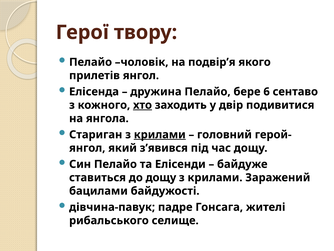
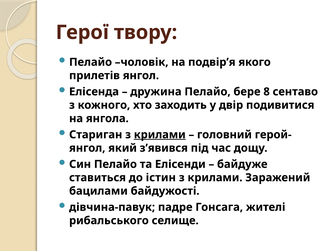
6: 6 -> 8
хто underline: present -> none
до дощу: дощу -> істин
